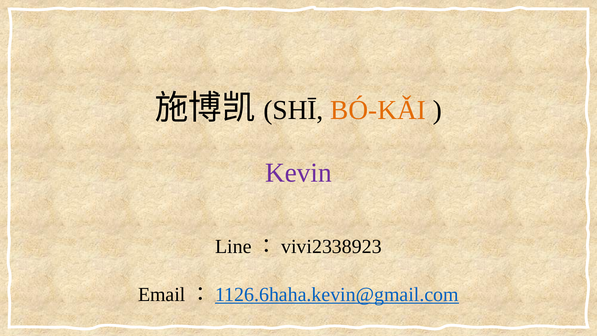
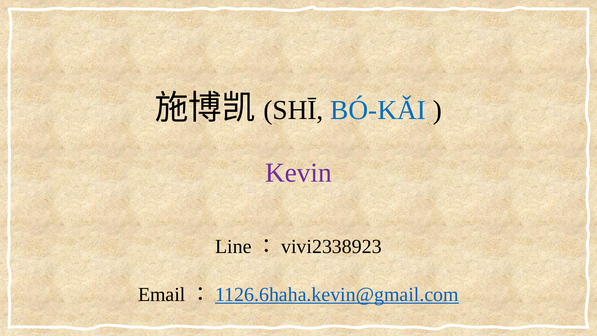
BÓ-KǍI colour: orange -> blue
